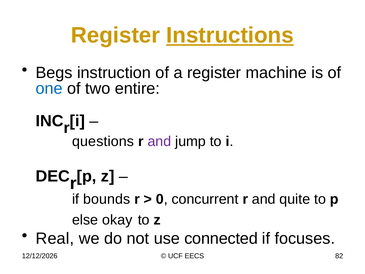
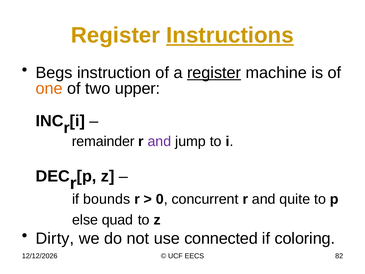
register at (214, 73) underline: none -> present
one colour: blue -> orange
entire: entire -> upper
questions: questions -> remainder
okay: okay -> quad
Real: Real -> Dirty
focuses: focuses -> coloring
